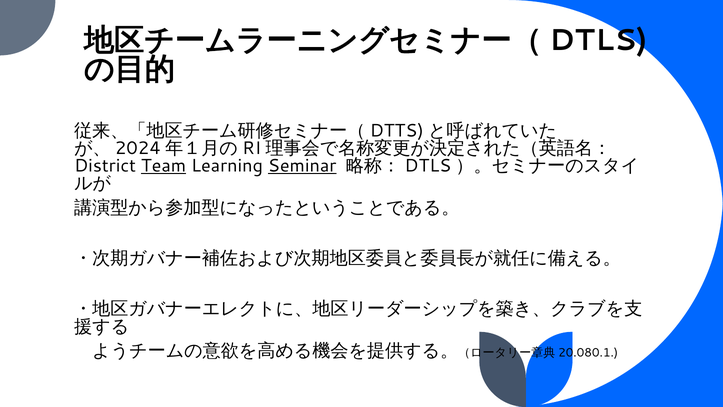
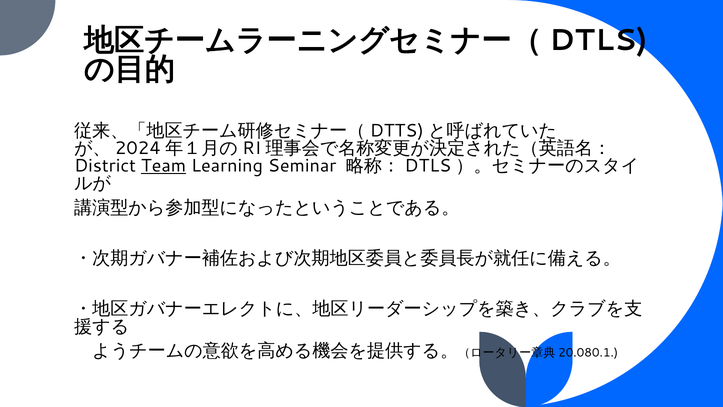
Seminar underline: present -> none
